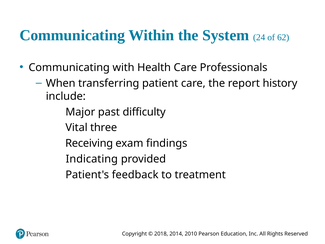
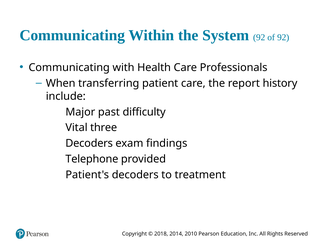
System 24: 24 -> 92
of 62: 62 -> 92
Receiving at (89, 143): Receiving -> Decoders
Indicating: Indicating -> Telephone
Patient's feedback: feedback -> decoders
